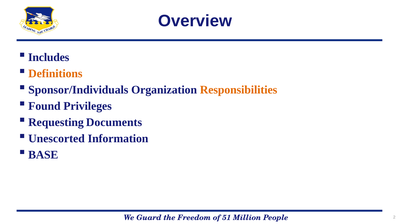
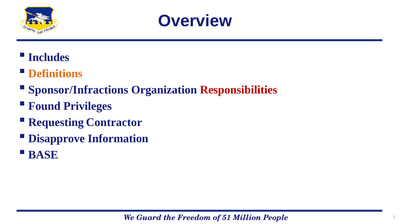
Sponsor/Individuals: Sponsor/Individuals -> Sponsor/Infractions
Responsibilities colour: orange -> red
Documents: Documents -> Contractor
Unescorted: Unescorted -> Disapprove
